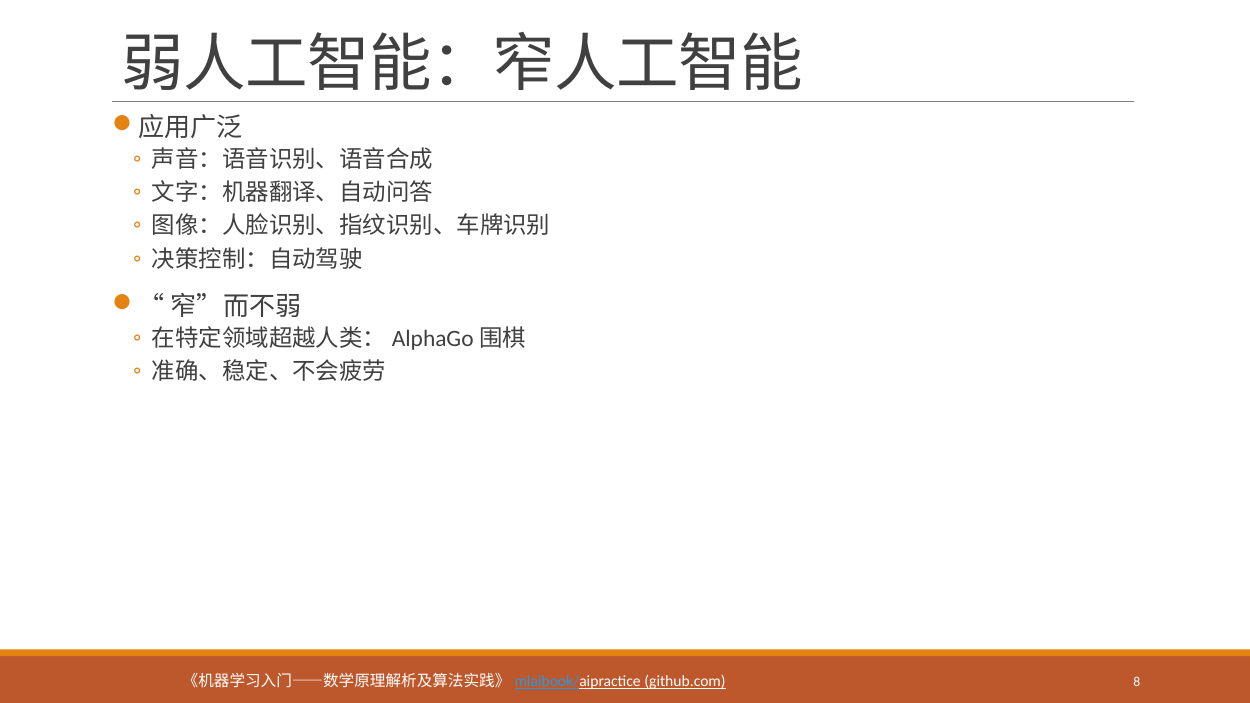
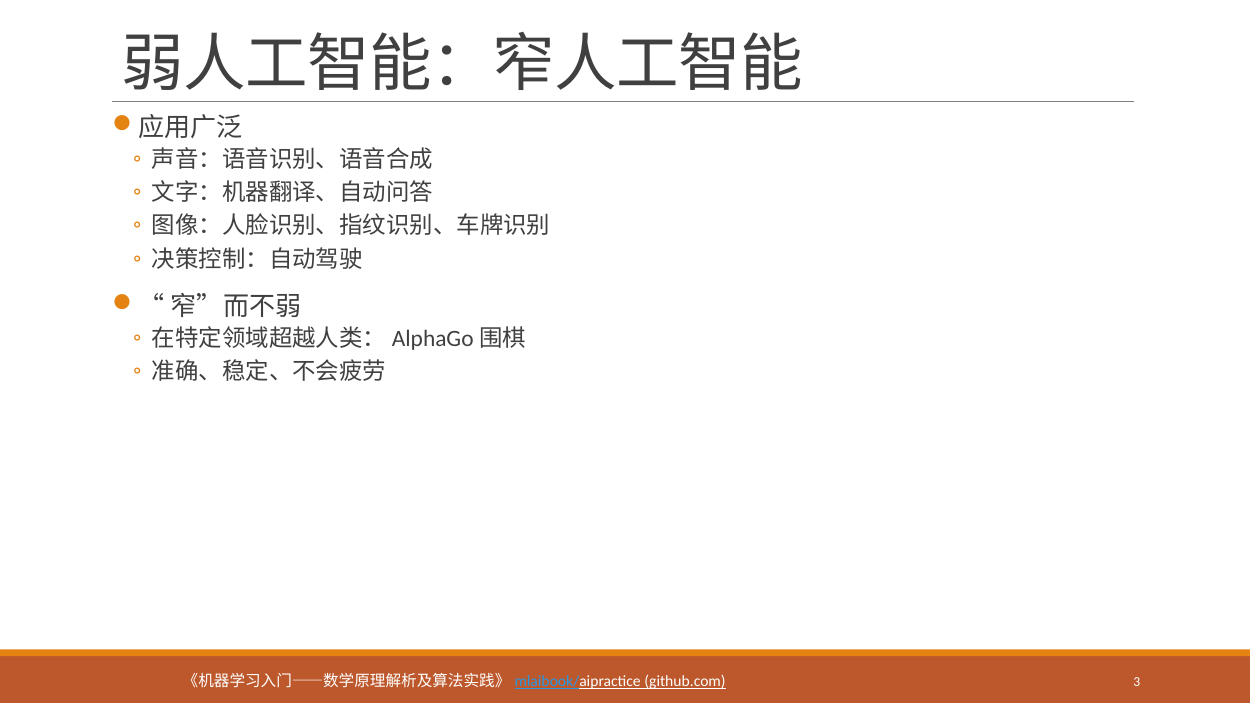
8: 8 -> 3
